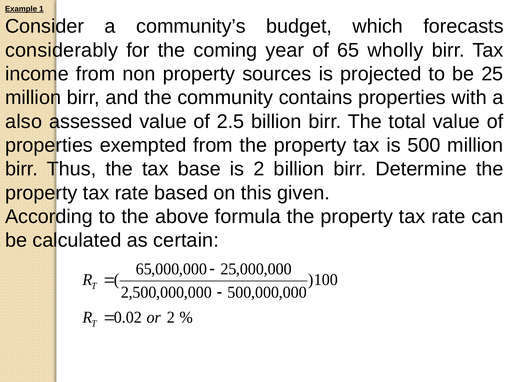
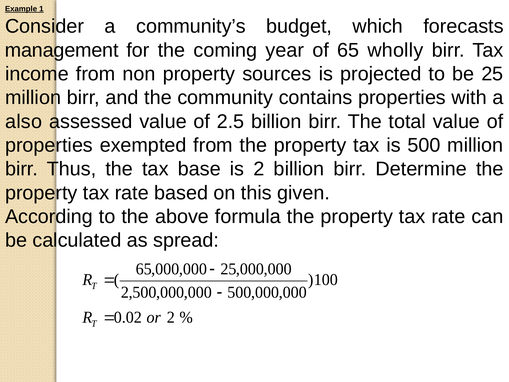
considerably: considerably -> management
certain: certain -> spread
